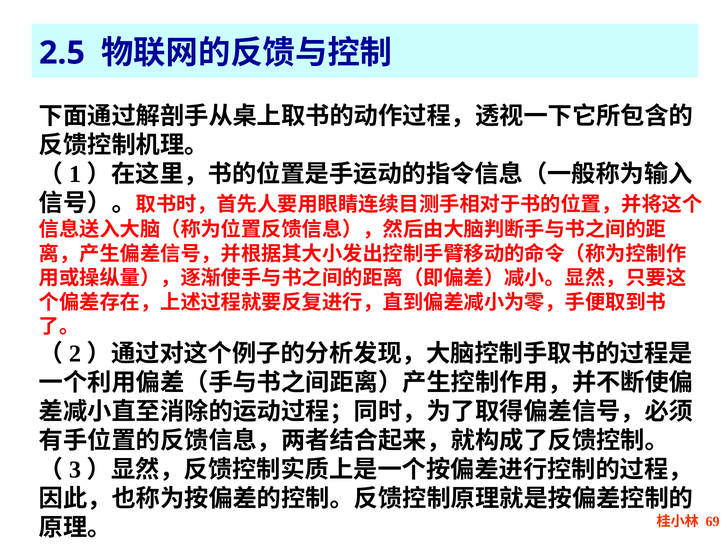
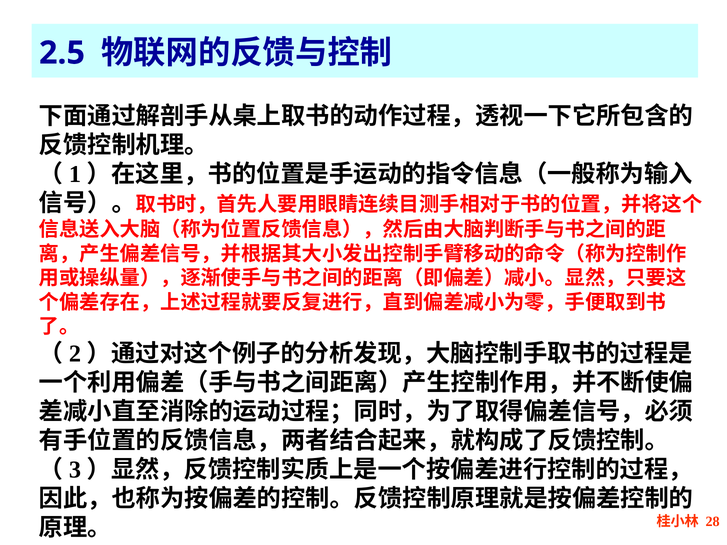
69: 69 -> 28
